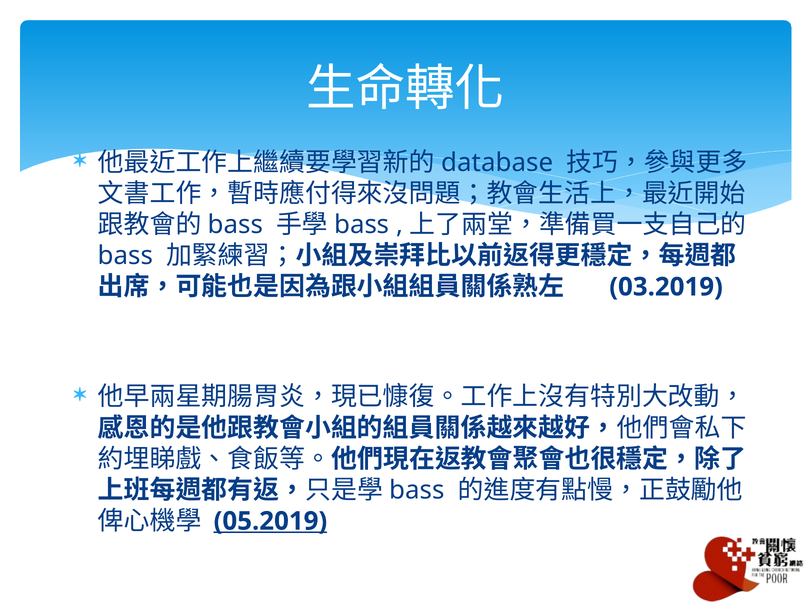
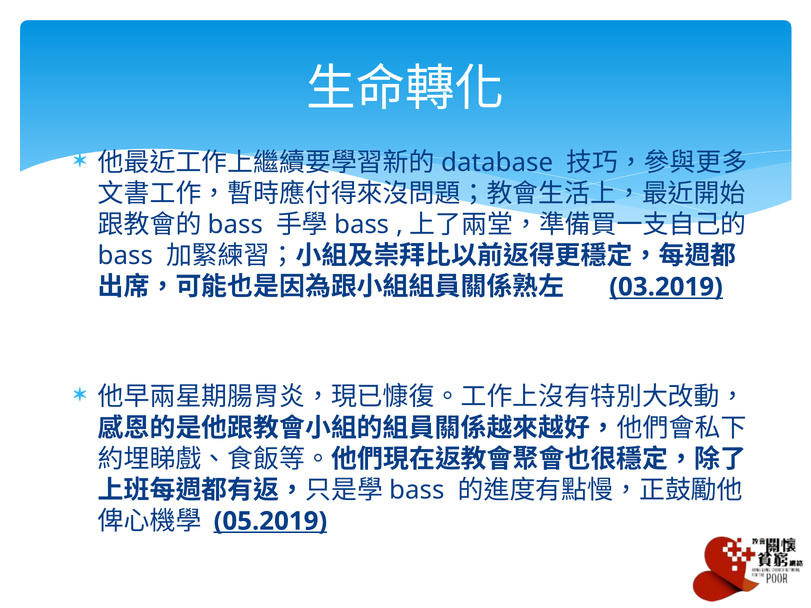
03.2019 underline: none -> present
